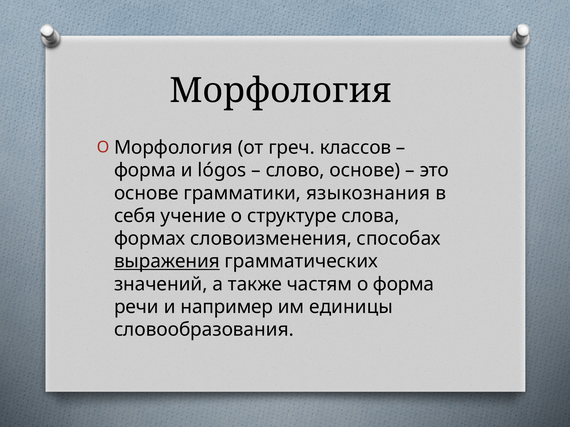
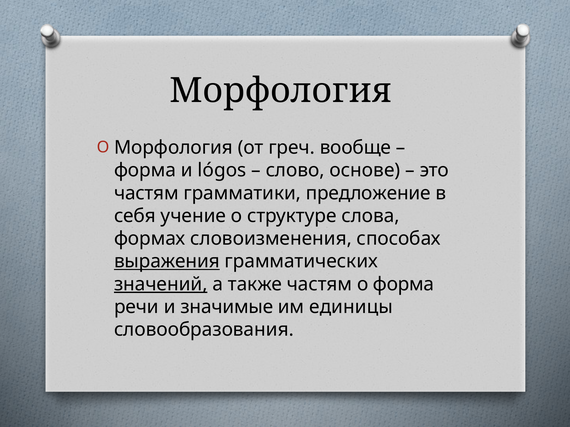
классов: классов -> вообще
основе at (146, 193): основе -> частям
языкознания: языкознания -> предложение
значений underline: none -> present
например: например -> значимые
